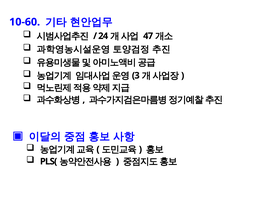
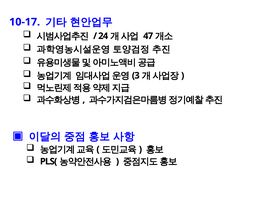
10-60: 10-60 -> 10-17
